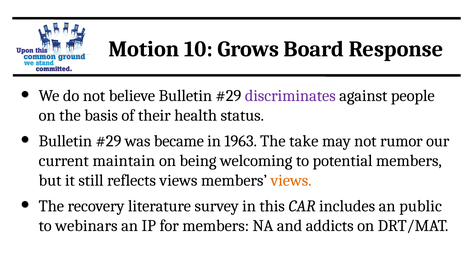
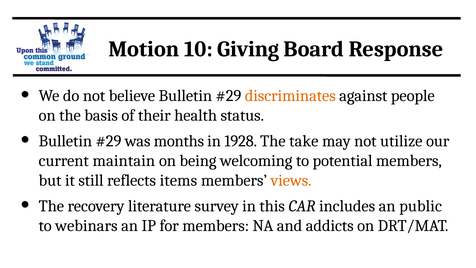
Grows: Grows -> Giving
discriminates colour: purple -> orange
became: became -> months
1963: 1963 -> 1928
rumor: rumor -> utilize
reflects views: views -> items
